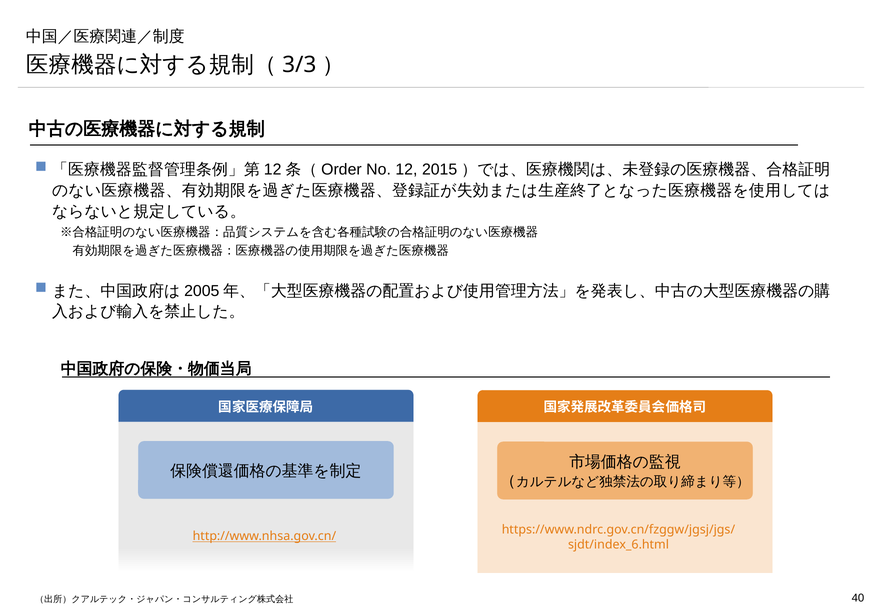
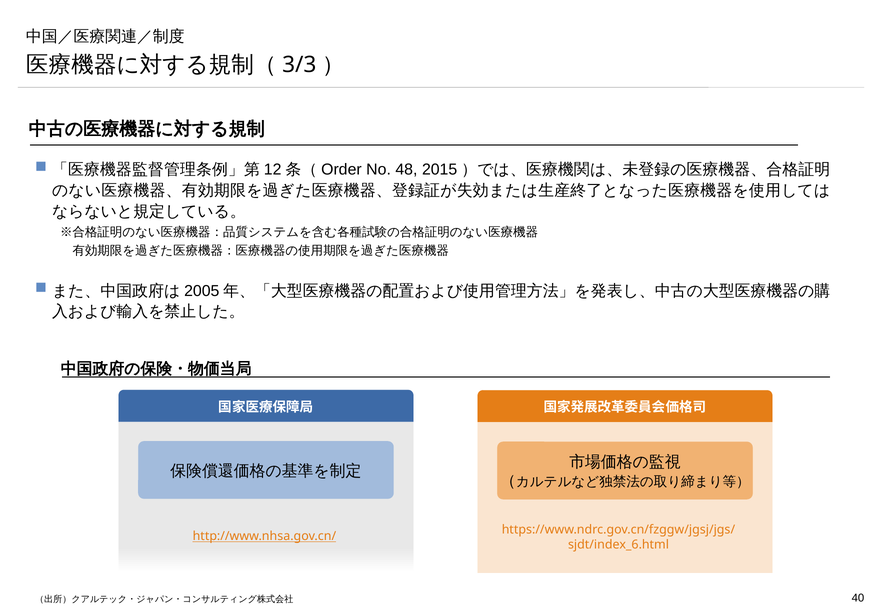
12: 12 -> 48
